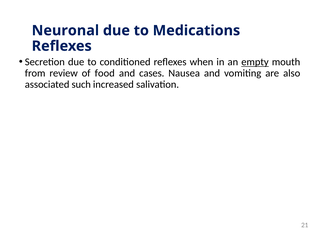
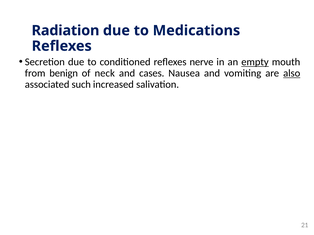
Neuronal: Neuronal -> Radiation
when: when -> nerve
review: review -> benign
food: food -> neck
also underline: none -> present
